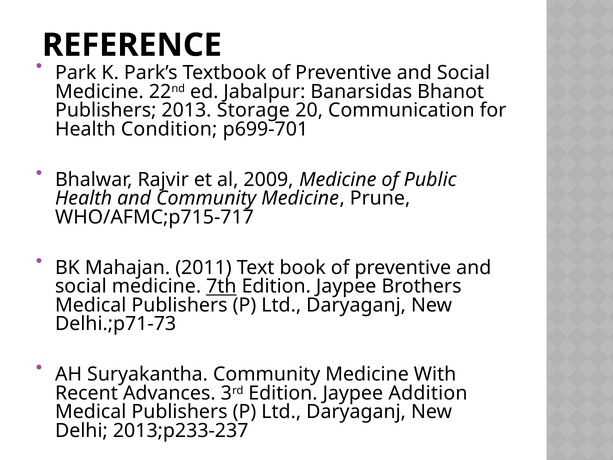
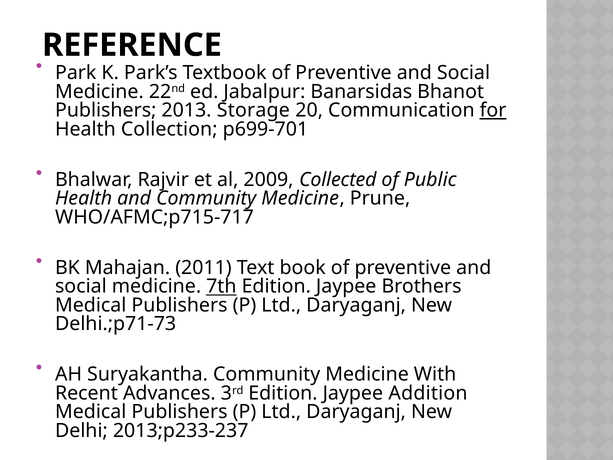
for underline: none -> present
Condition: Condition -> Collection
2009 Medicine: Medicine -> Collected
